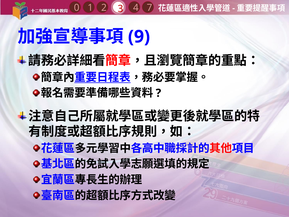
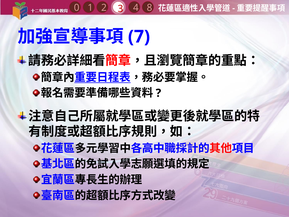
7: 7 -> 8
9: 9 -> 7
